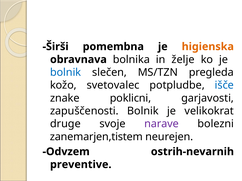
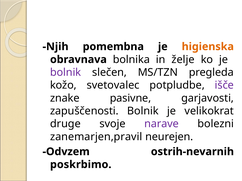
Širši: Širši -> Njih
bolnik at (66, 73) colour: blue -> purple
išče colour: blue -> purple
poklicni: poklicni -> pasivne
zanemarjen,tistem: zanemarjen,tistem -> zanemarjen,pravil
preventive: preventive -> poskrbimo
